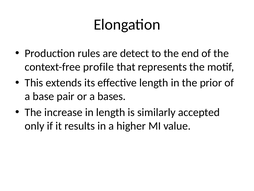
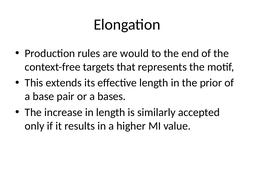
detect: detect -> would
profile: profile -> targets
